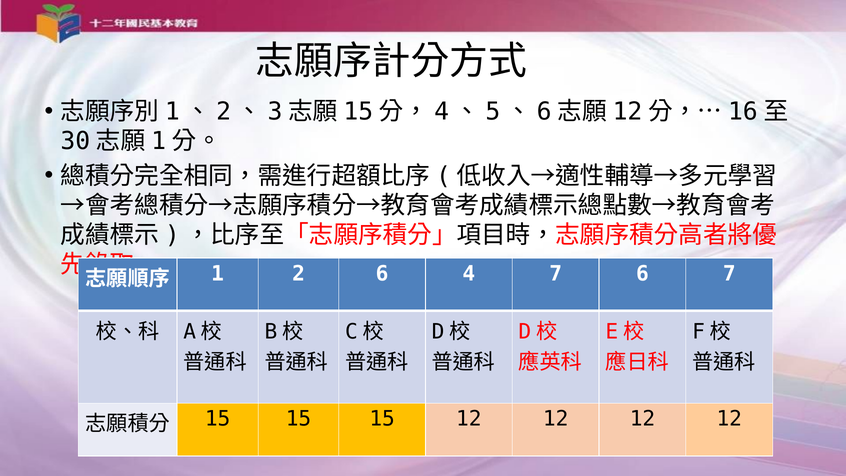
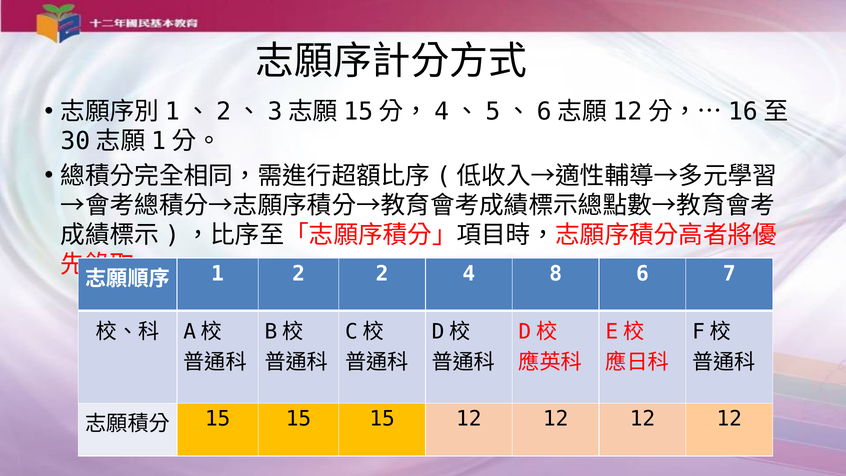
2 6: 6 -> 2
4 7: 7 -> 8
